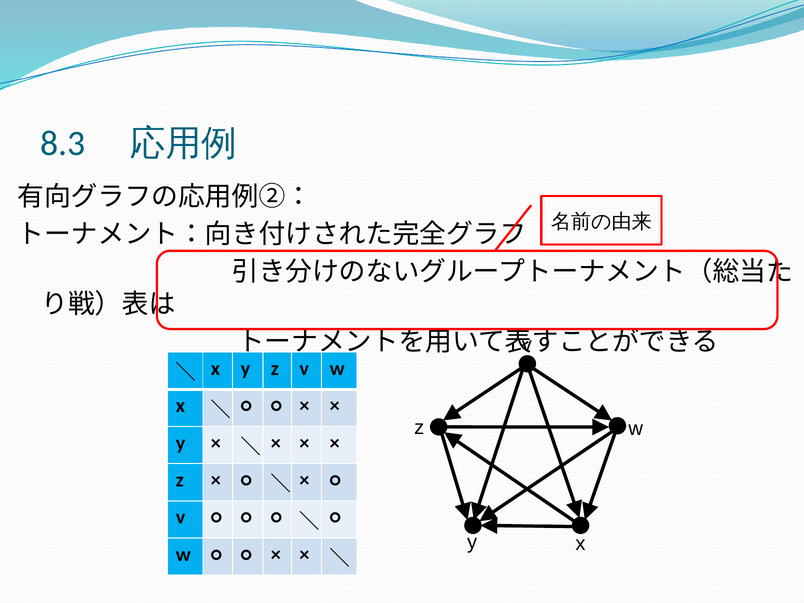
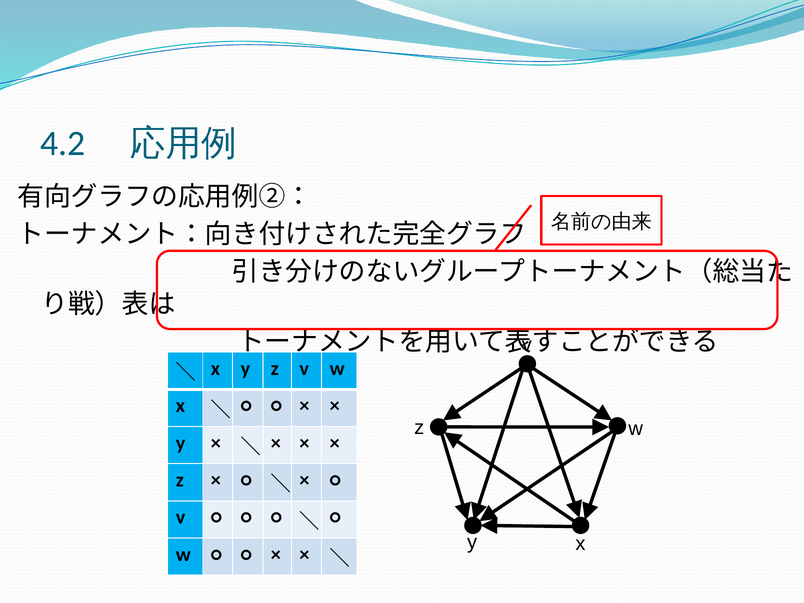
8.3: 8.3 -> 4.2
